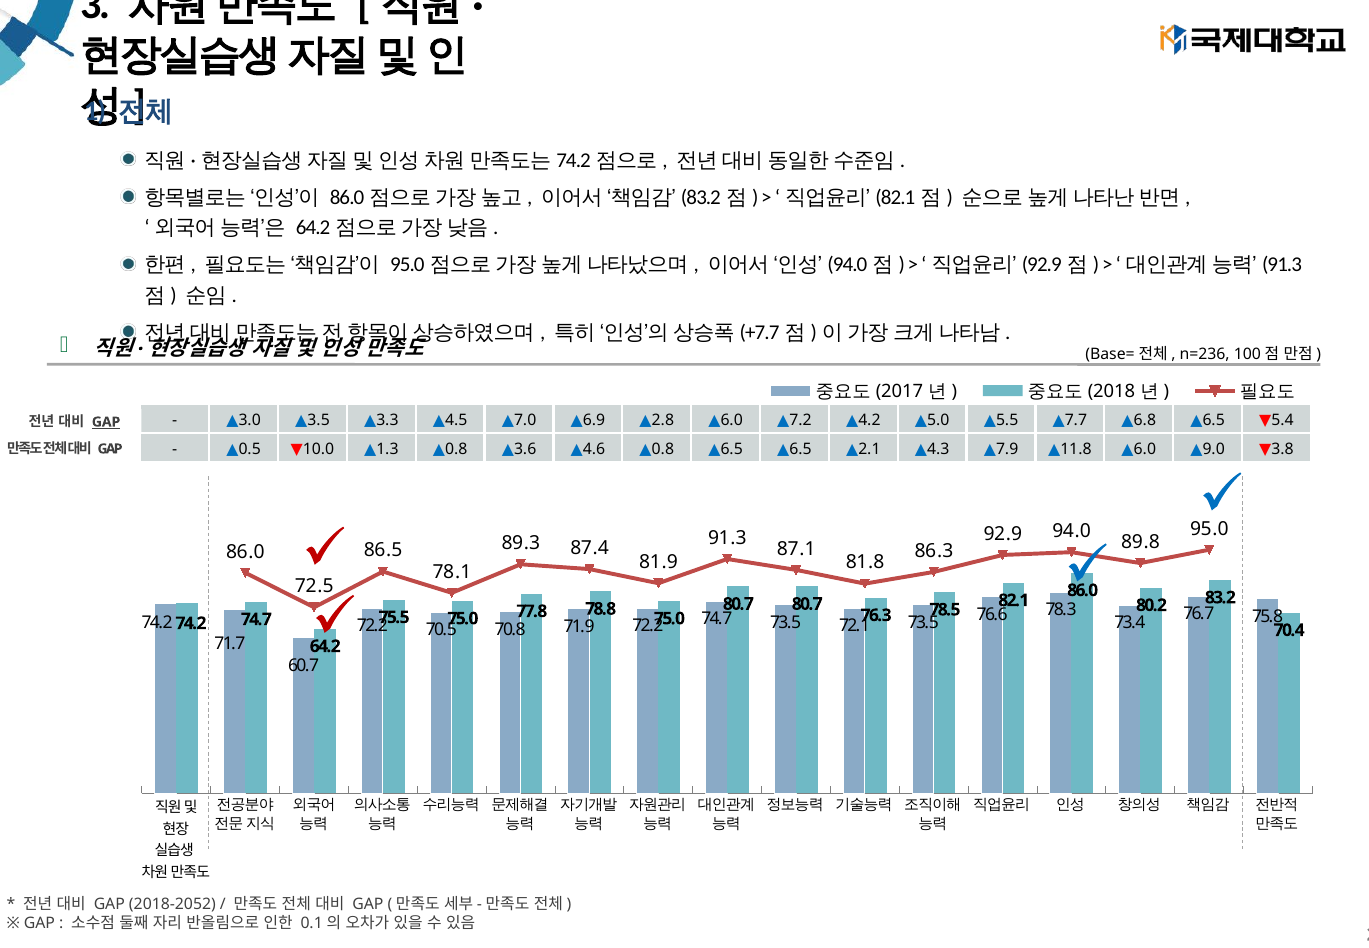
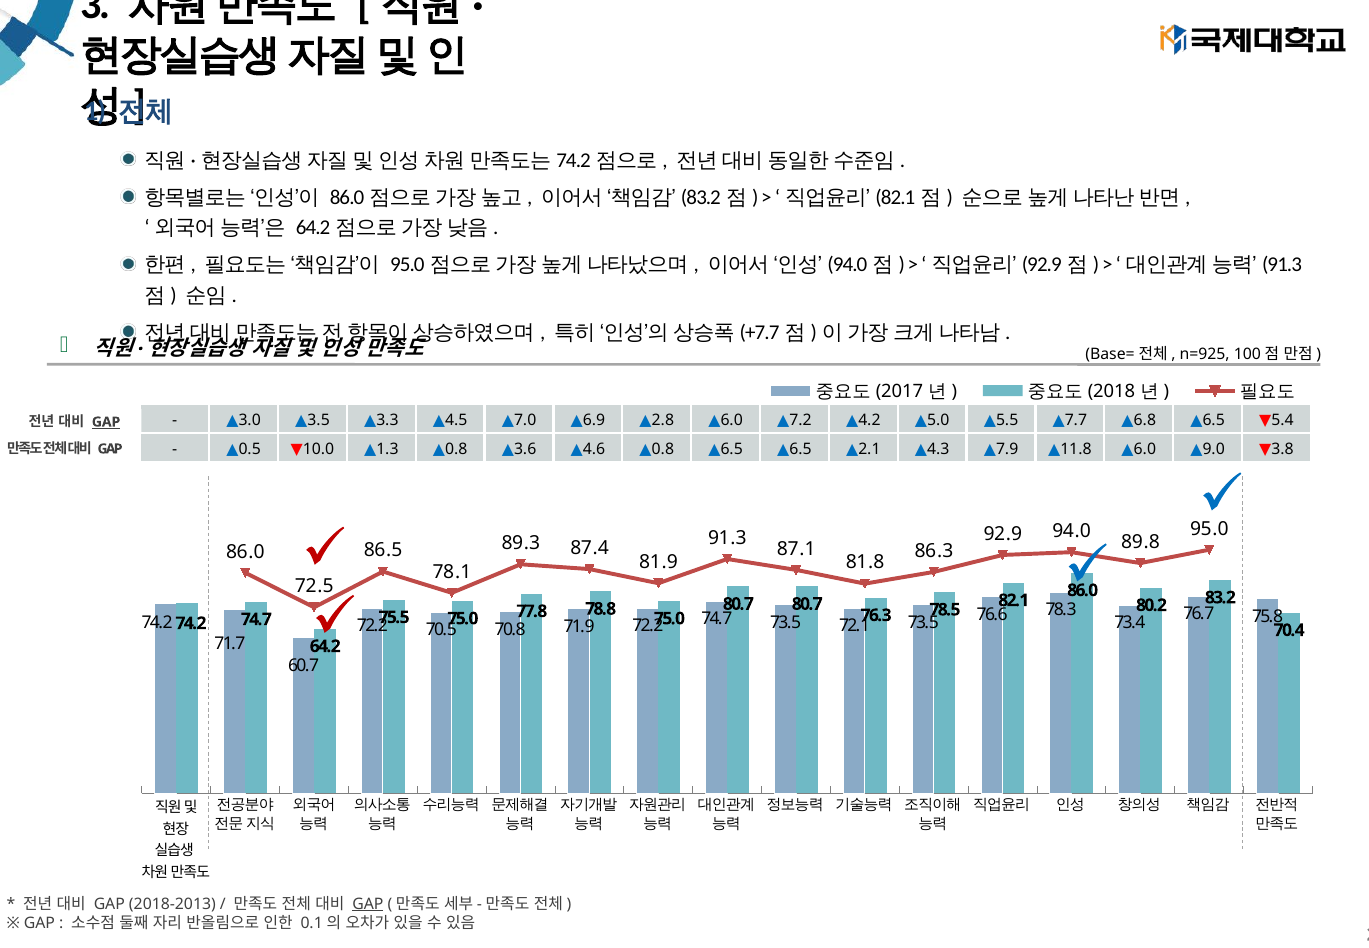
n=236: n=236 -> n=925
2018-2052: 2018-2052 -> 2018-2013
GAP at (368, 904) underline: none -> present
